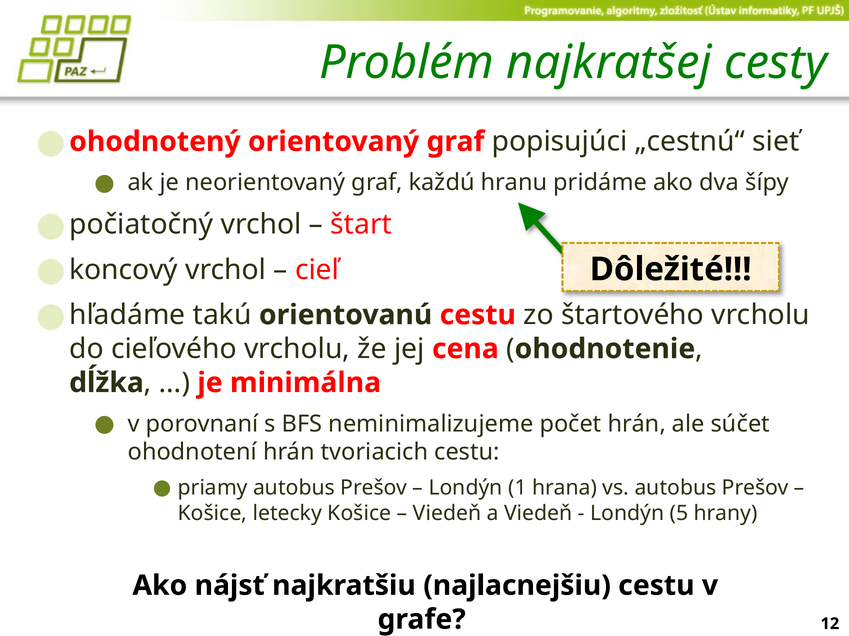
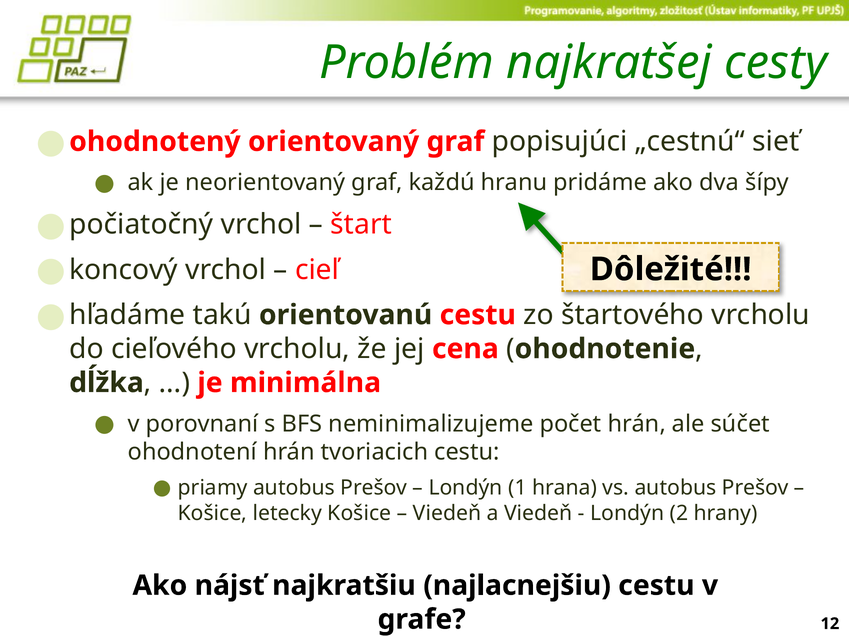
5: 5 -> 2
